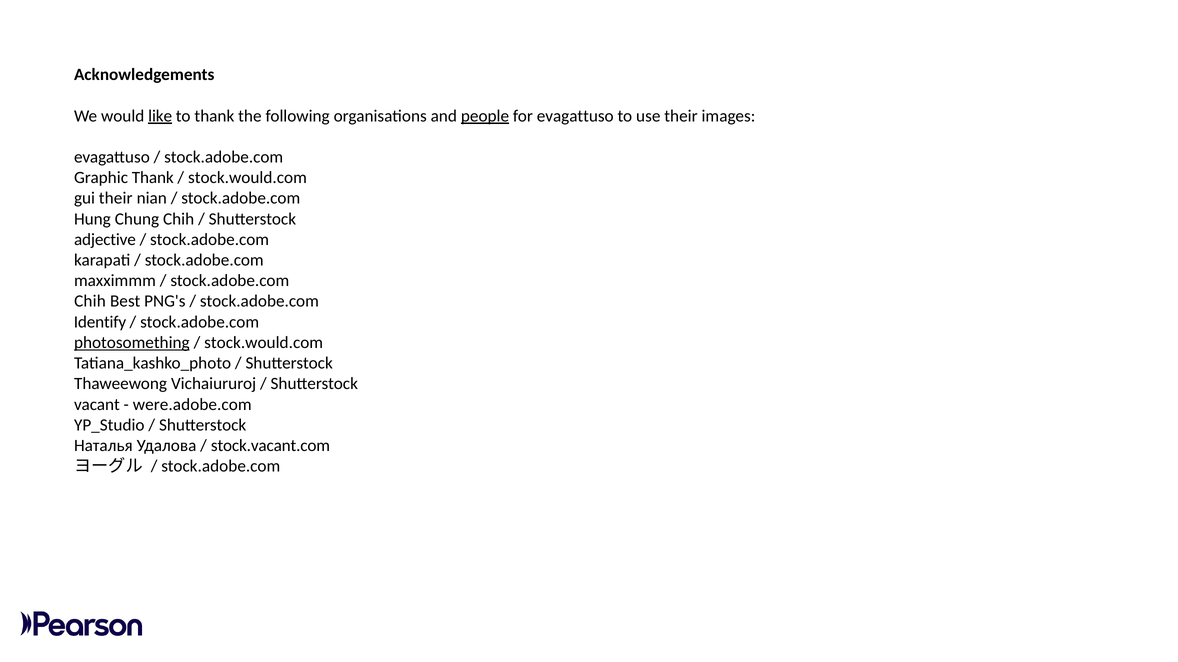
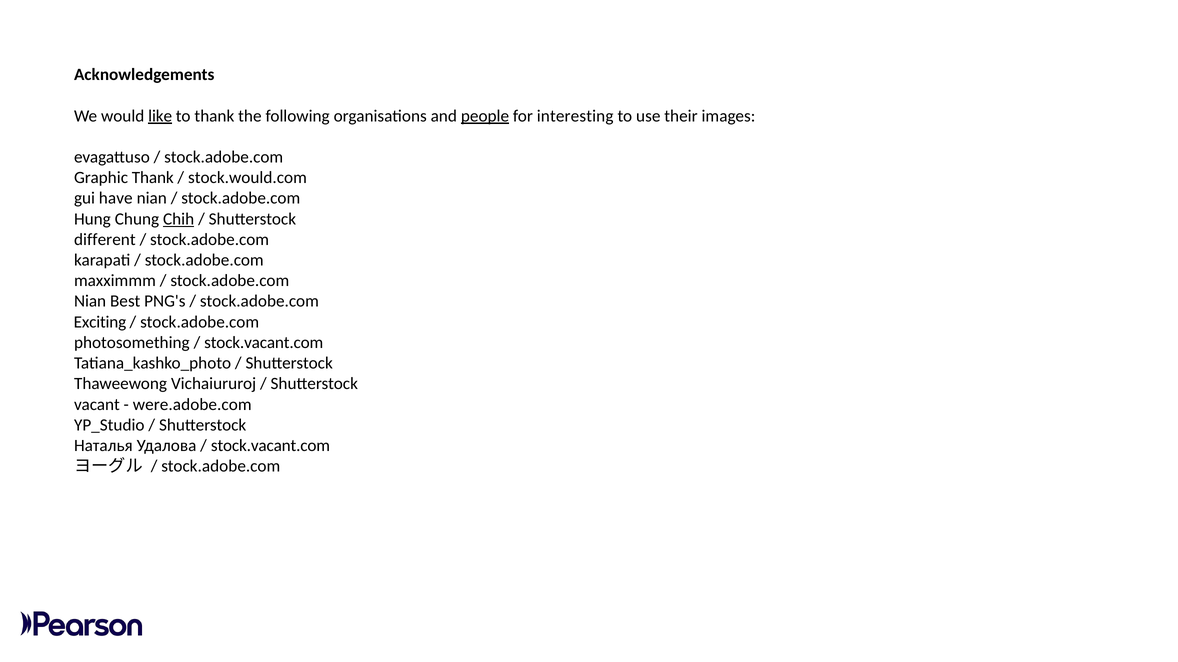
for evagattuso: evagattuso -> interesting
gui their: their -> have
Chih at (179, 219) underline: none -> present
adjective: adjective -> different
Chih at (90, 302): Chih -> Nian
Identify: Identify -> Exciting
photosomething underline: present -> none
stock.would.com at (264, 343): stock.would.com -> stock.vacant.com
